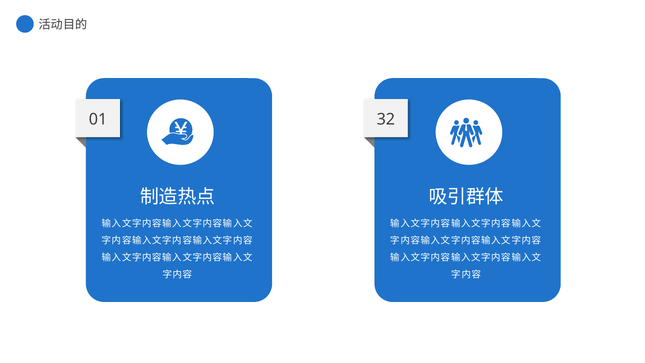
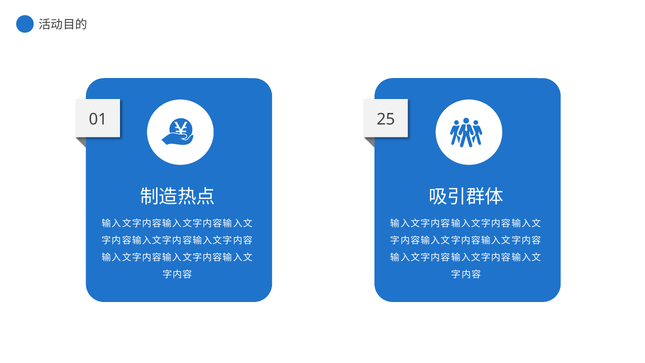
32: 32 -> 25
